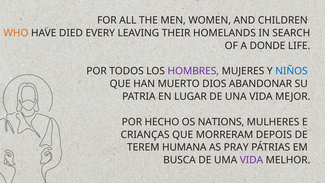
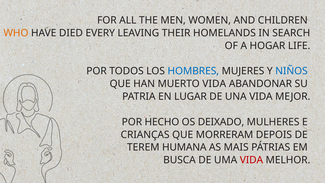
DONDE: DONDE -> HOGAR
HOMBRES colour: purple -> blue
MUERTO DIOS: DIOS -> VIDA
NATIONS: NATIONS -> DEIXADO
PRAY: PRAY -> MAIS
VIDA at (251, 160) colour: purple -> red
